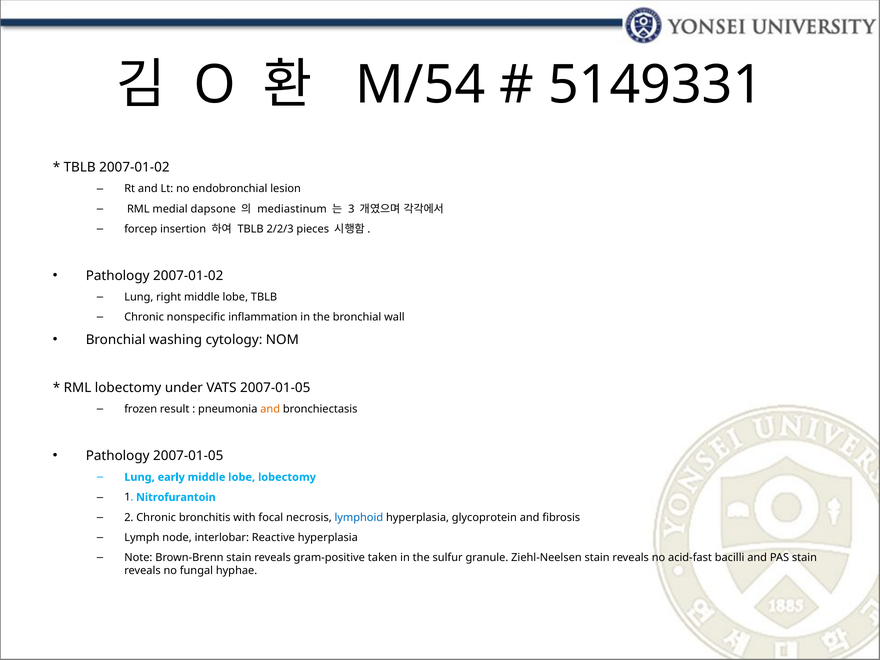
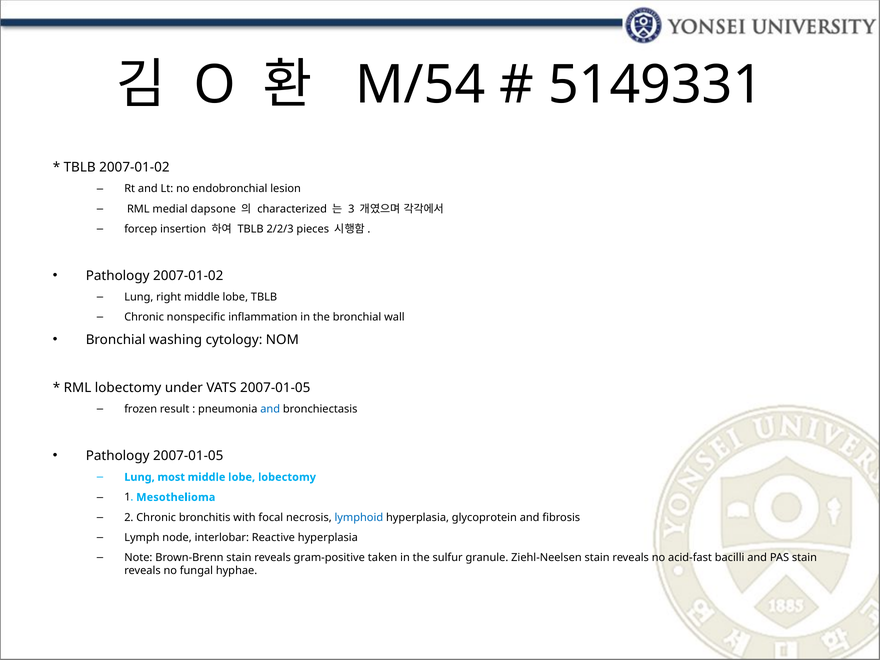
mediastinum: mediastinum -> characterized
and at (270, 409) colour: orange -> blue
early: early -> most
Nitrofurantoin: Nitrofurantoin -> Mesothelioma
